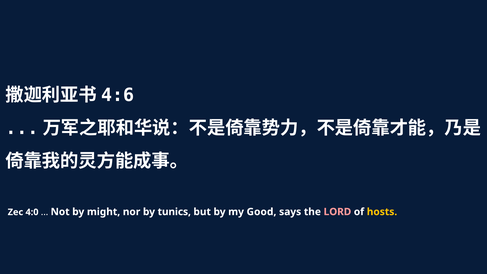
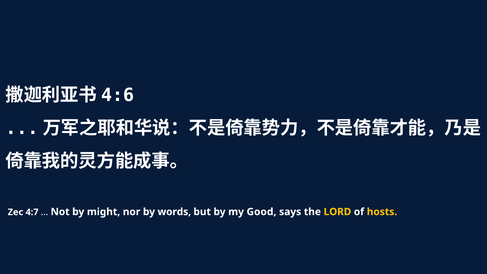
4:0: 4:0 -> 4:7
tunics: tunics -> words
LORD colour: pink -> yellow
